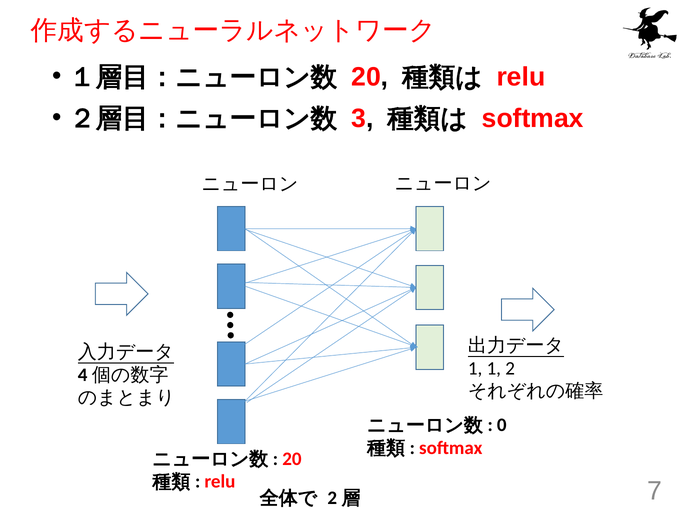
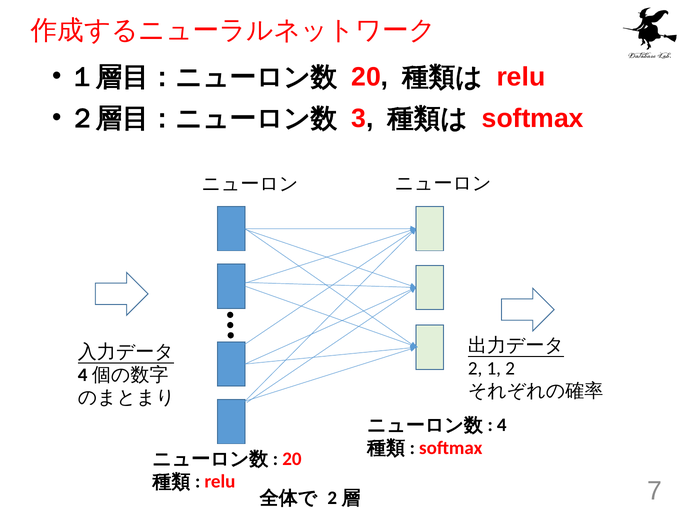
1 at (475, 368): 1 -> 2
0: 0 -> 4
